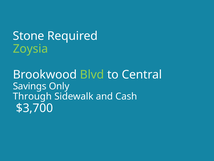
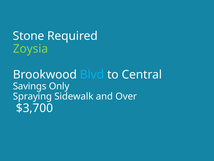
Blvd colour: light green -> light blue
Through: Through -> Spraying
Cash: Cash -> Over
